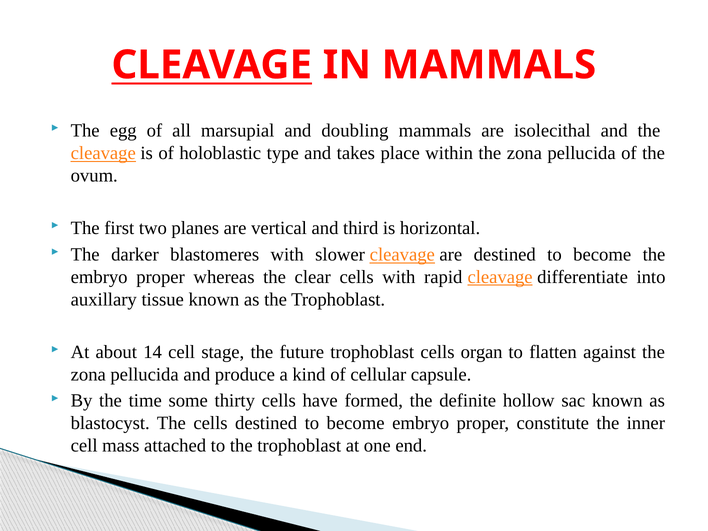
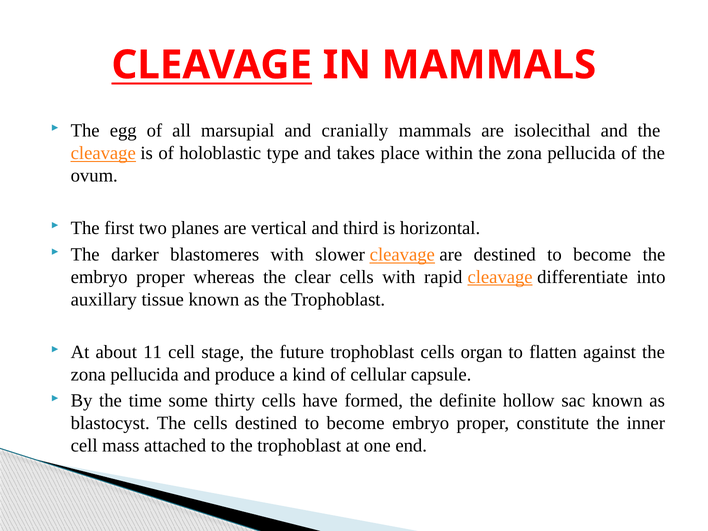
doubling: doubling -> cranially
14: 14 -> 11
